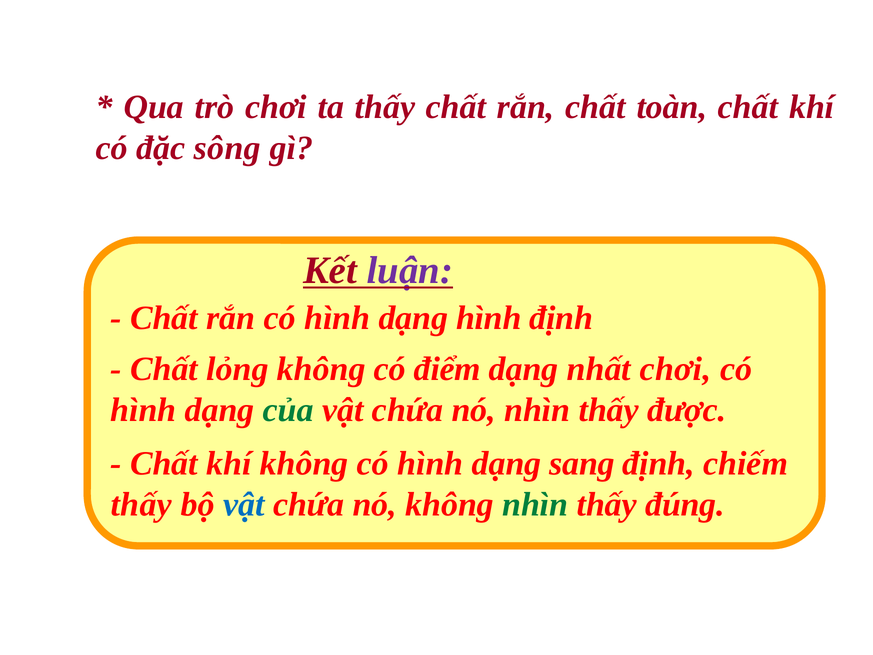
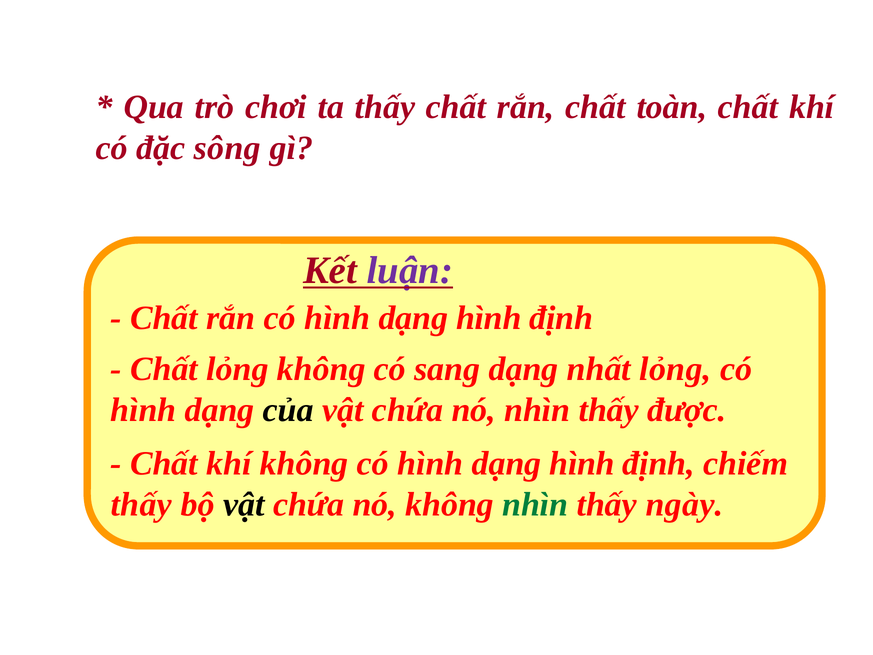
điểm: điểm -> sang
nhất chơi: chơi -> lỏng
của colour: green -> black
sang at (582, 464): sang -> hình
vật at (244, 504) colour: blue -> black
đúng: đúng -> ngày
